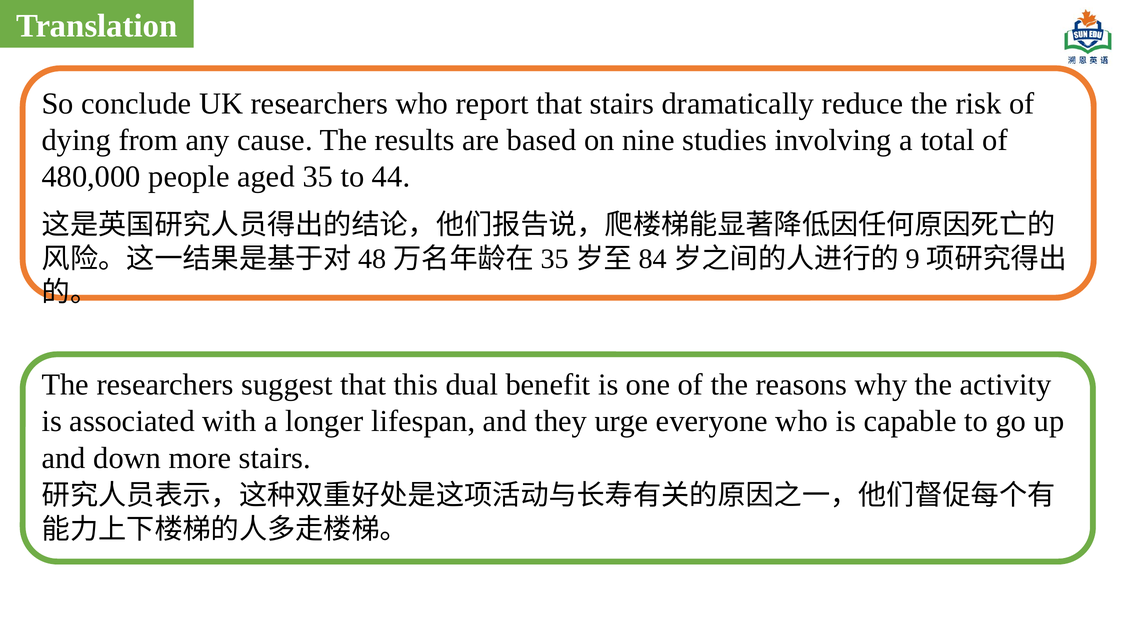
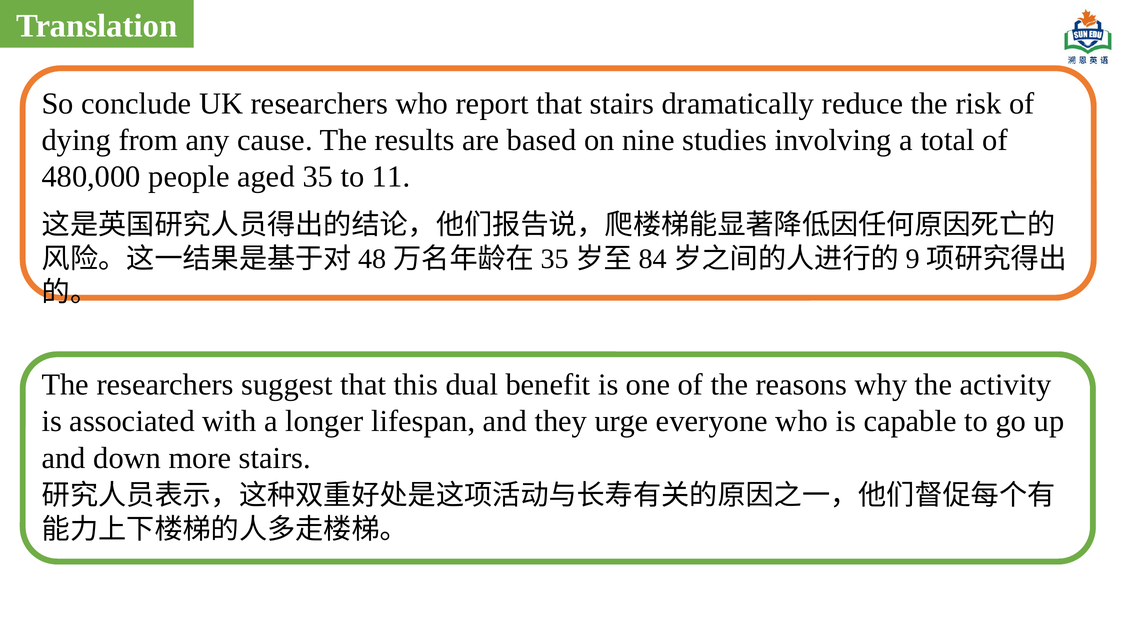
44: 44 -> 11
